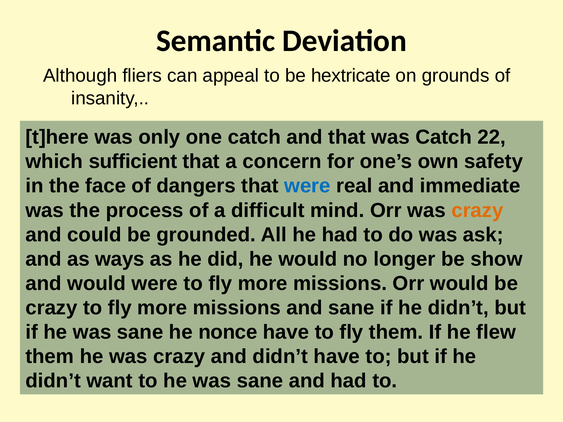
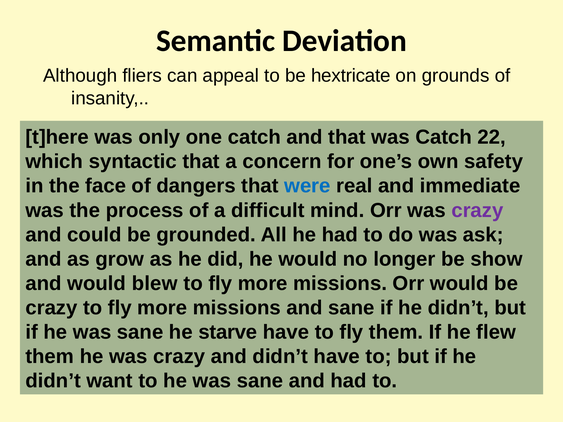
sufficient: sufficient -> syntactic
crazy at (477, 210) colour: orange -> purple
ways: ways -> grow
would were: were -> blew
nonce: nonce -> starve
